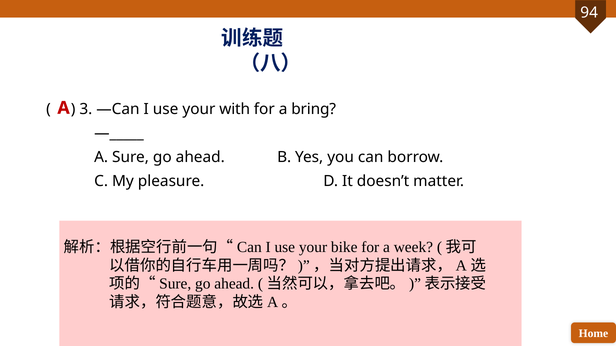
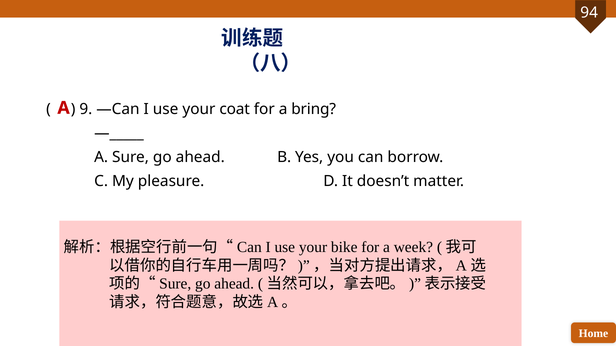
3: 3 -> 9
with: with -> coat
